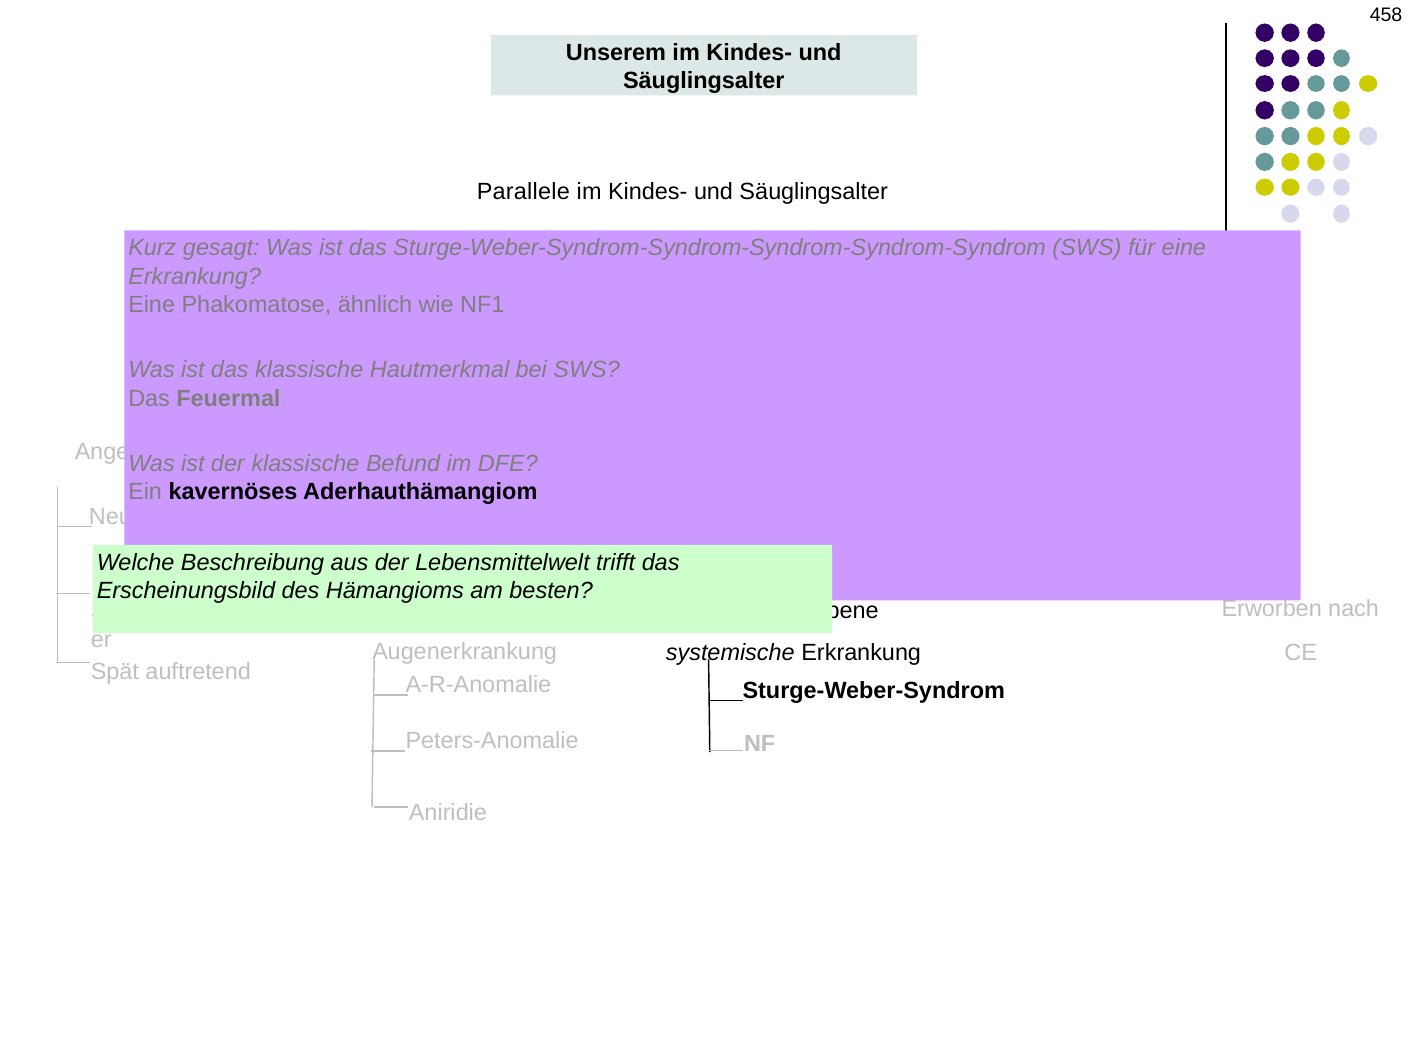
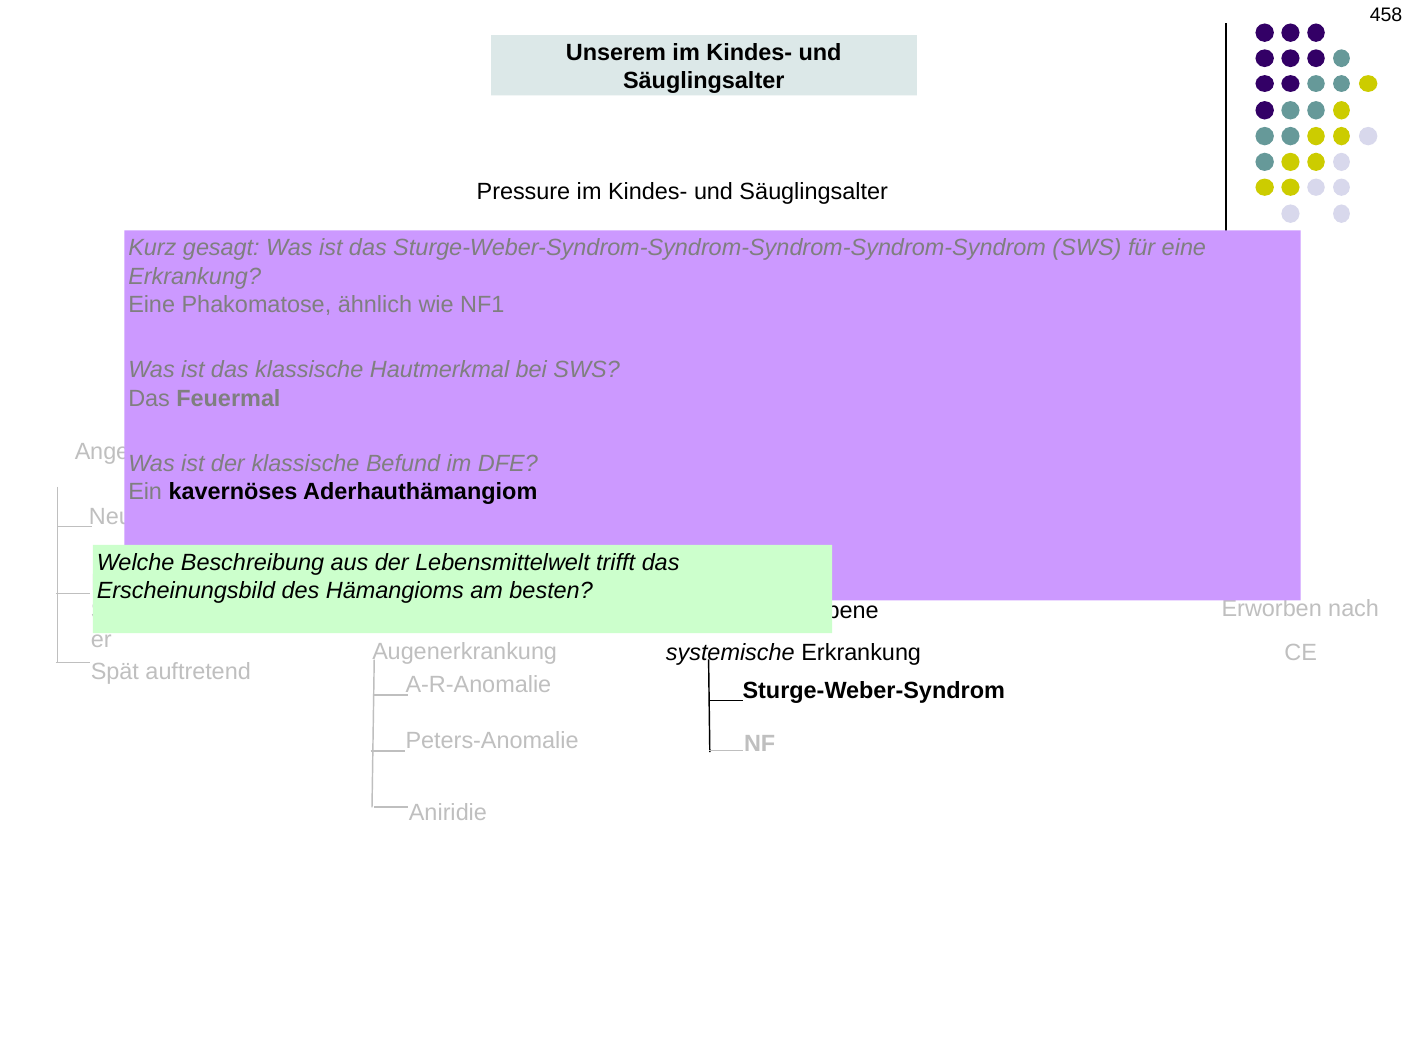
Parallele: Parallele -> Pressure
